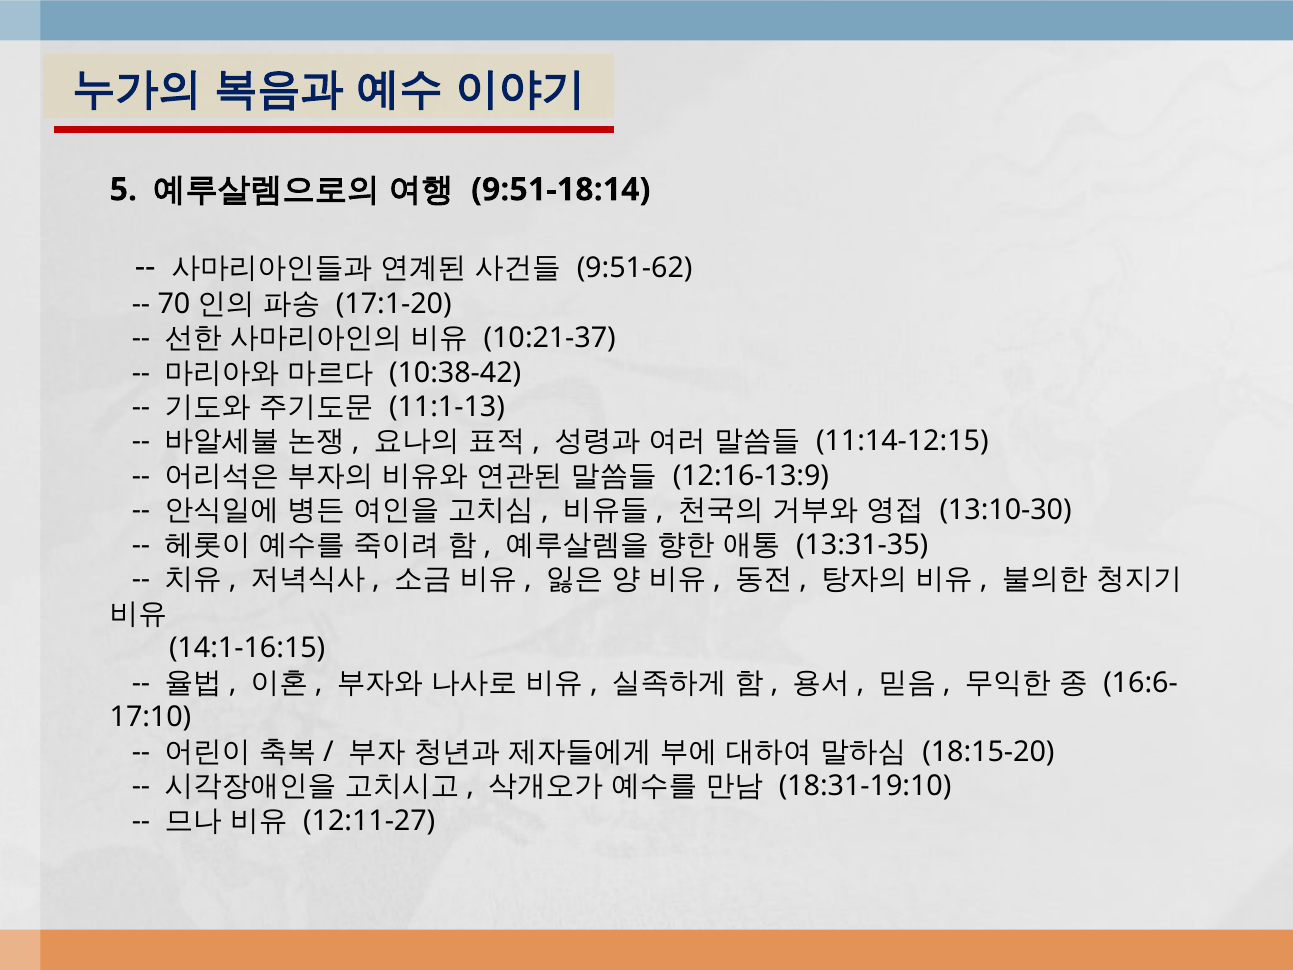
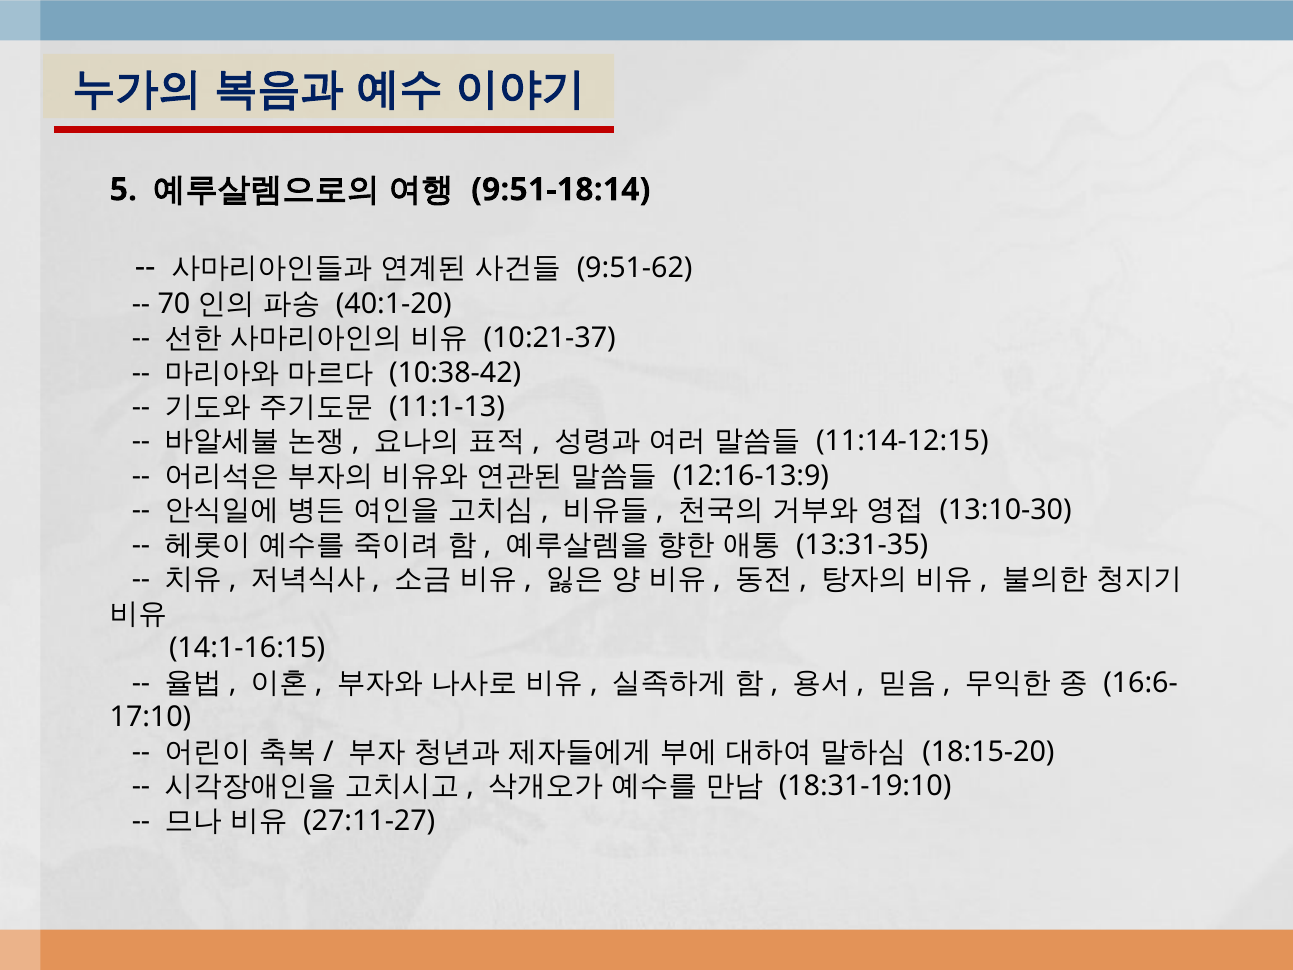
17:1-20: 17:1-20 -> 40:1-20
12:11-27: 12:11-27 -> 27:11-27
